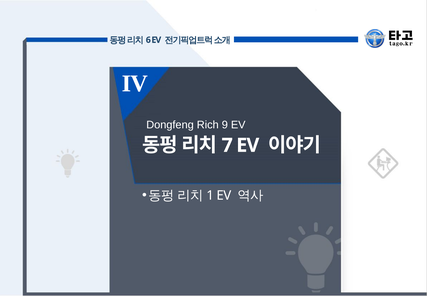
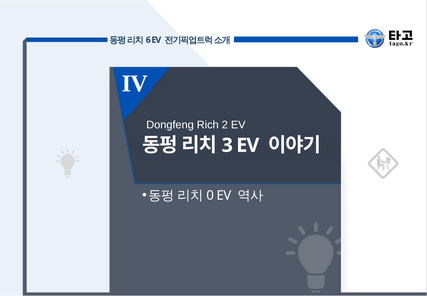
9: 9 -> 2
7: 7 -> 3
1: 1 -> 0
